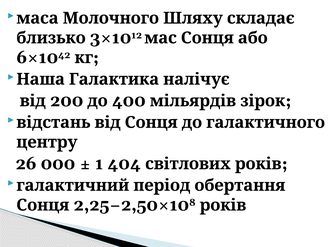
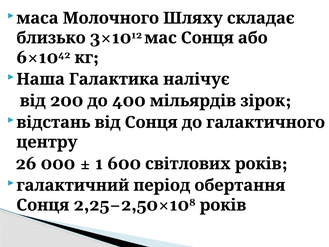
404: 404 -> 600
